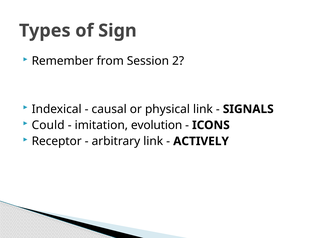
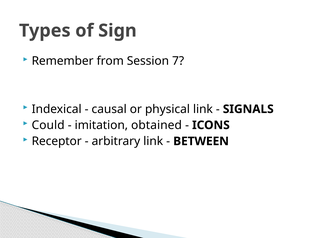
2: 2 -> 7
evolution: evolution -> obtained
ACTIVELY: ACTIVELY -> BETWEEN
